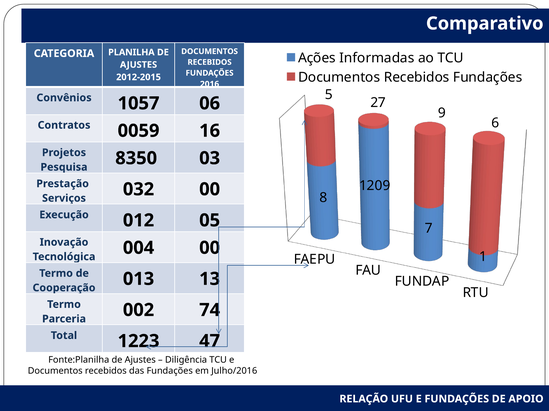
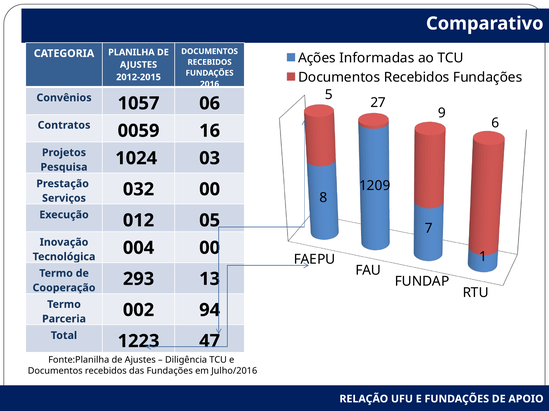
8350: 8350 -> 1024
013: 013 -> 293
74: 74 -> 94
